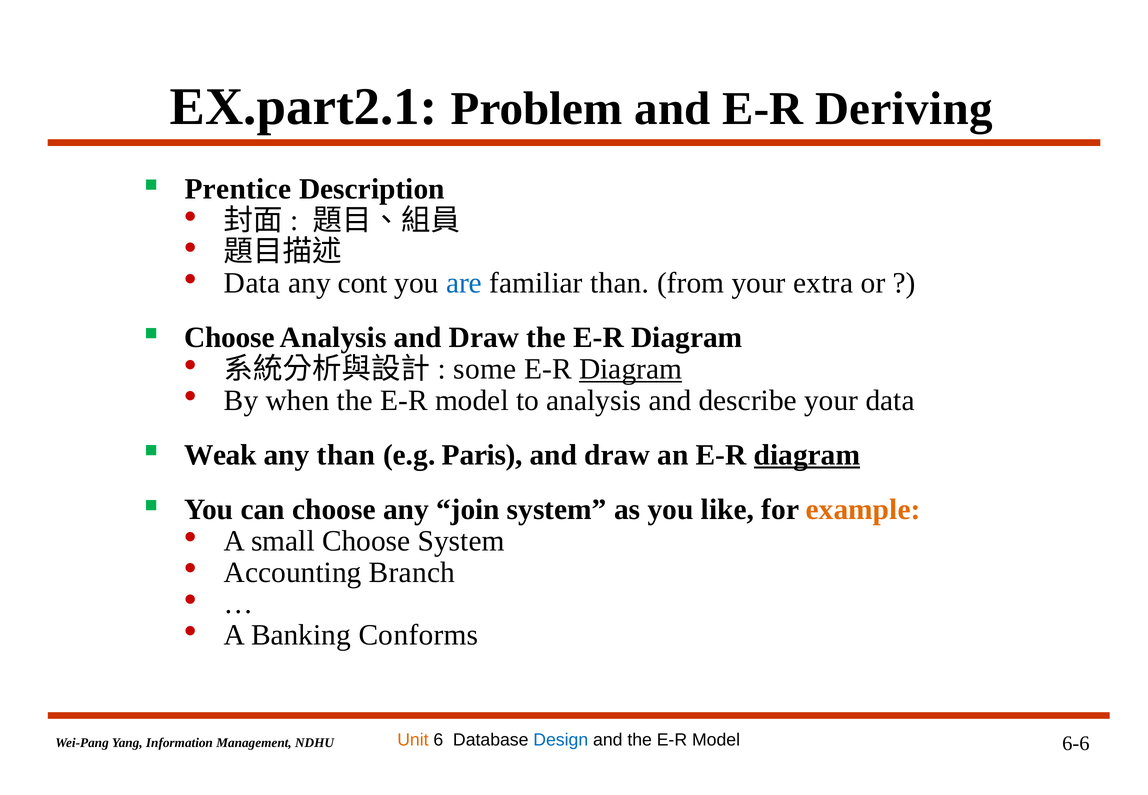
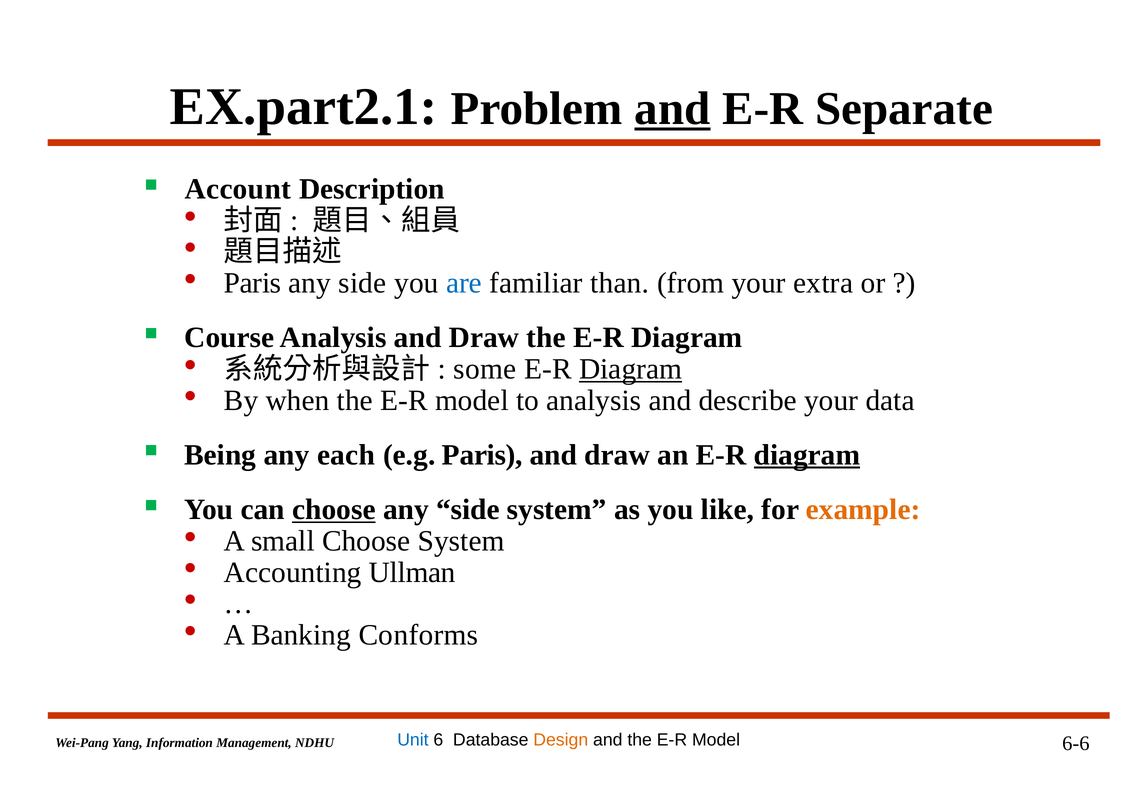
and at (672, 109) underline: none -> present
Deriving: Deriving -> Separate
Prentice: Prentice -> Account
Data at (252, 283): Data -> Paris
cont at (363, 283): cont -> side
Choose at (229, 337): Choose -> Course
Weak: Weak -> Being
any than: than -> each
choose at (334, 510) underline: none -> present
join at (468, 510): join -> side
Branch: Branch -> Ullman
Unit colour: orange -> blue
Design colour: blue -> orange
